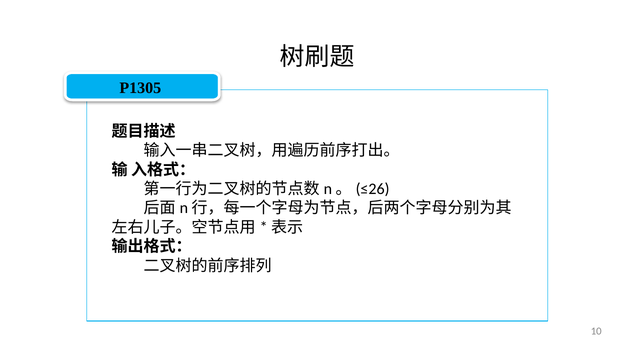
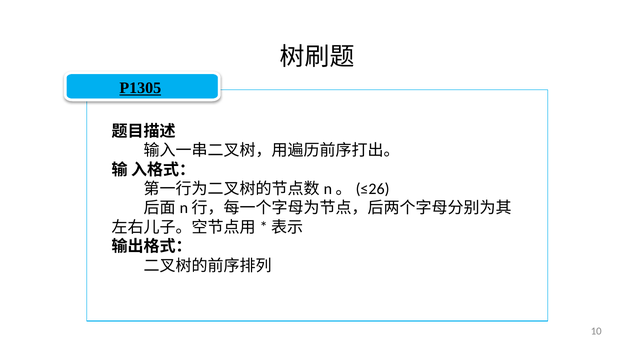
P1305 underline: none -> present
